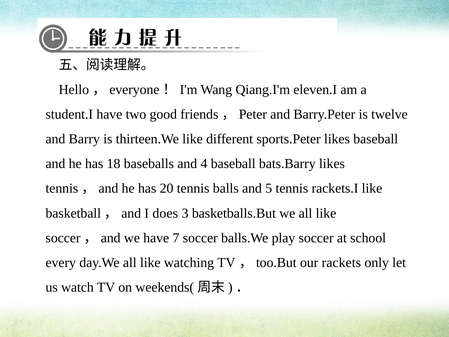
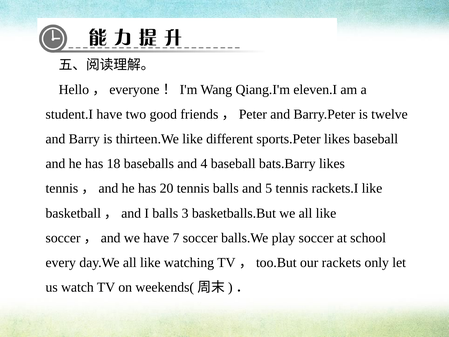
I does: does -> balls
